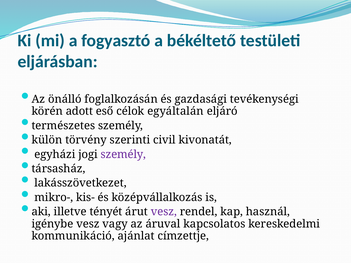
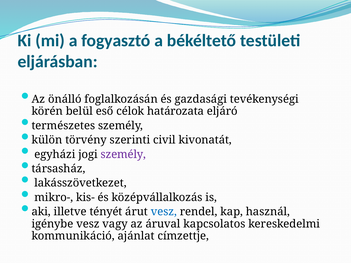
adott: adott -> belül
egyáltalán: egyáltalán -> határozata
vesz at (164, 212) colour: purple -> blue
